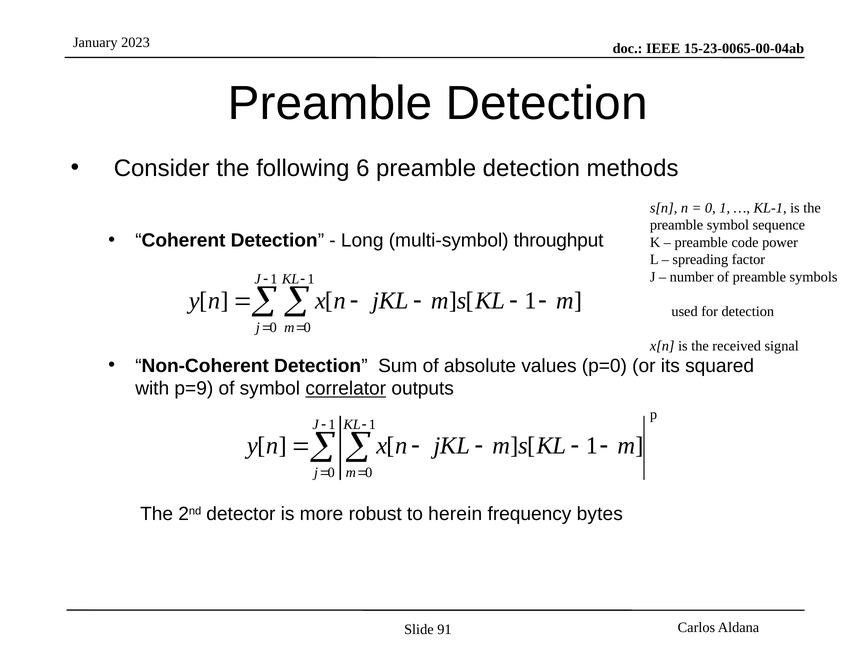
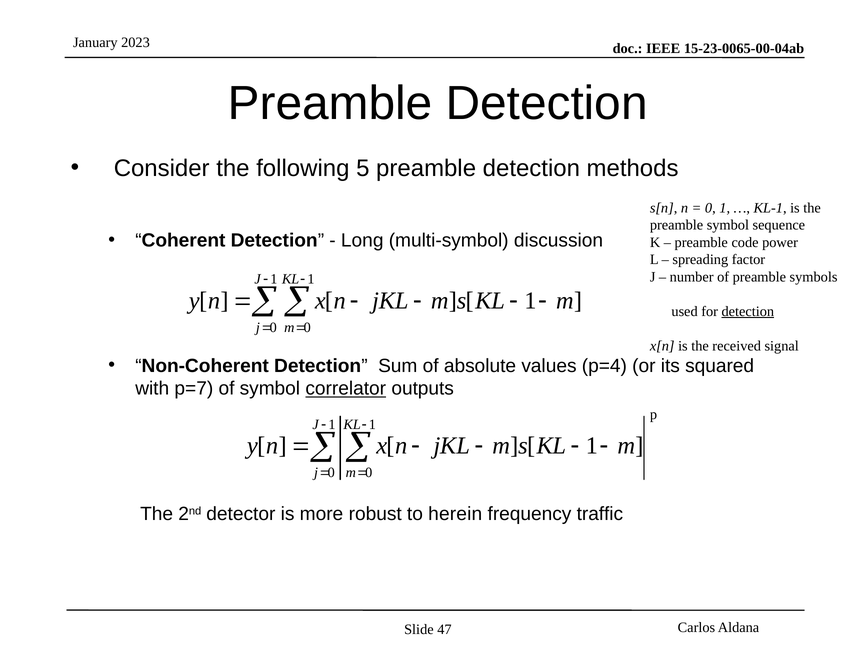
6: 6 -> 5
throughput: throughput -> discussion
detection at (748, 312) underline: none -> present
p=0: p=0 -> p=4
p=9: p=9 -> p=7
bytes: bytes -> traffic
91: 91 -> 47
